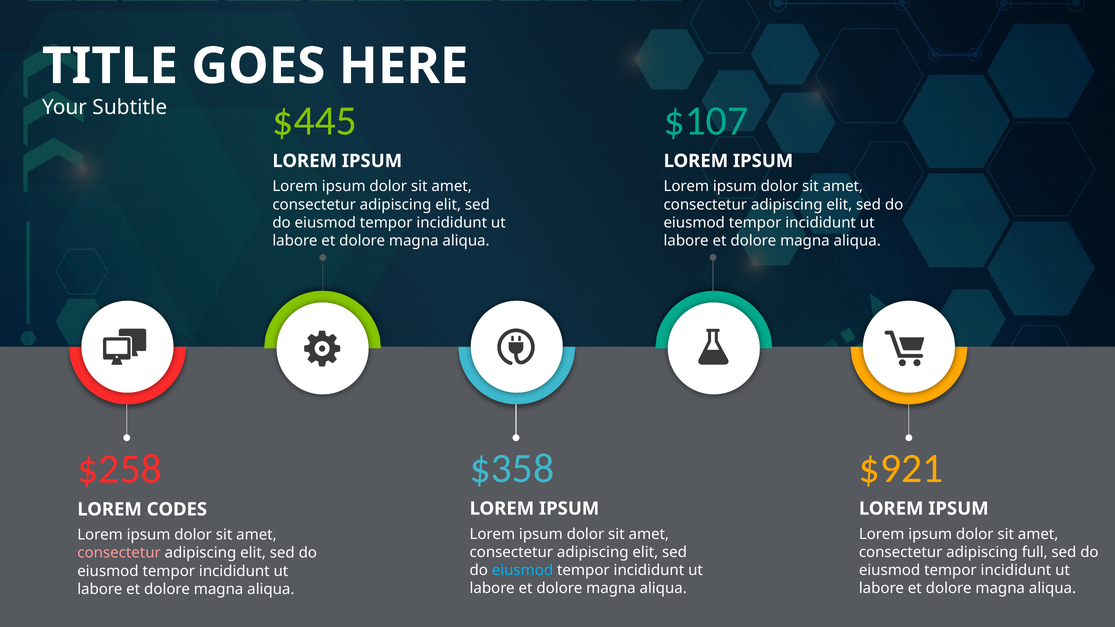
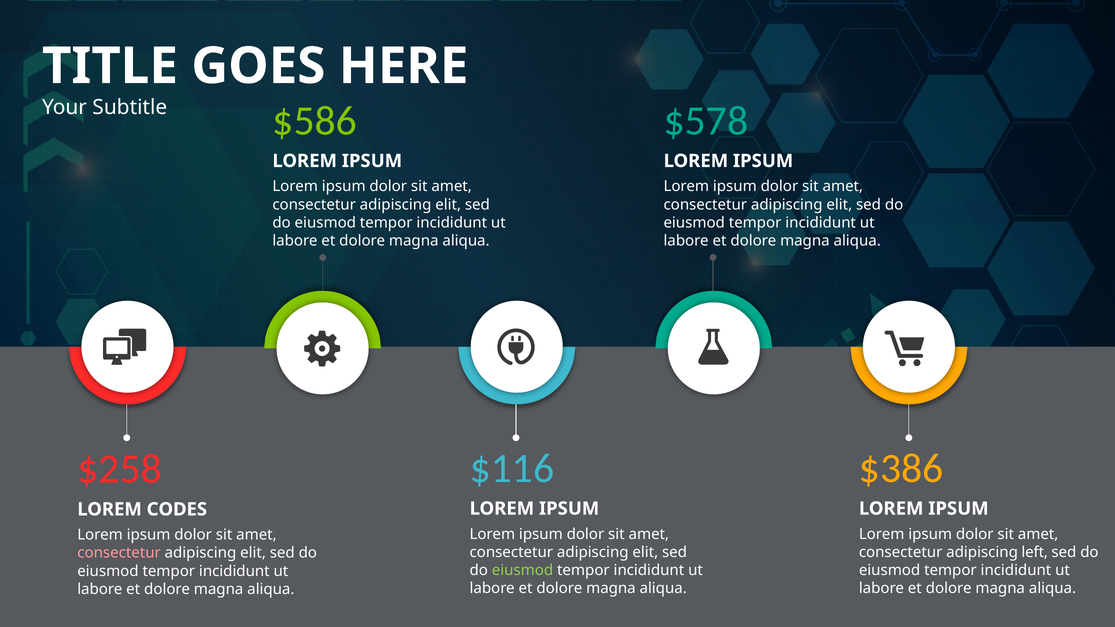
$445: $445 -> $586
$107: $107 -> $578
$358: $358 -> $116
$921: $921 -> $386
full: full -> left
eiusmod at (522, 571) colour: light blue -> light green
